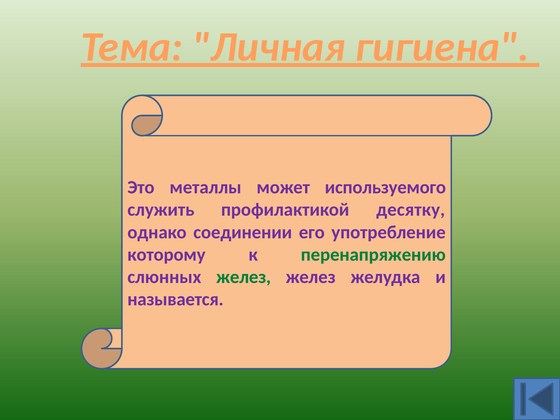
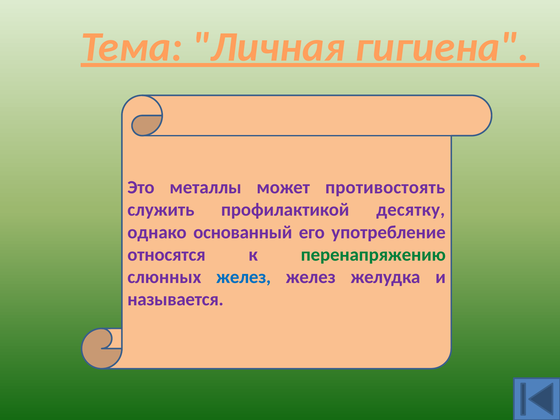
используемого: используемого -> противостоять
соединении: соединении -> основанный
которому: которому -> относятся
желез at (244, 277) colour: green -> blue
